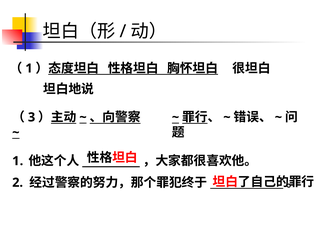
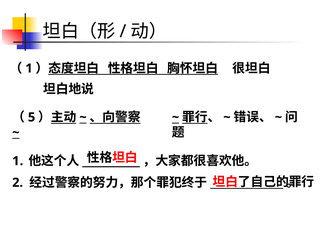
3: 3 -> 5
